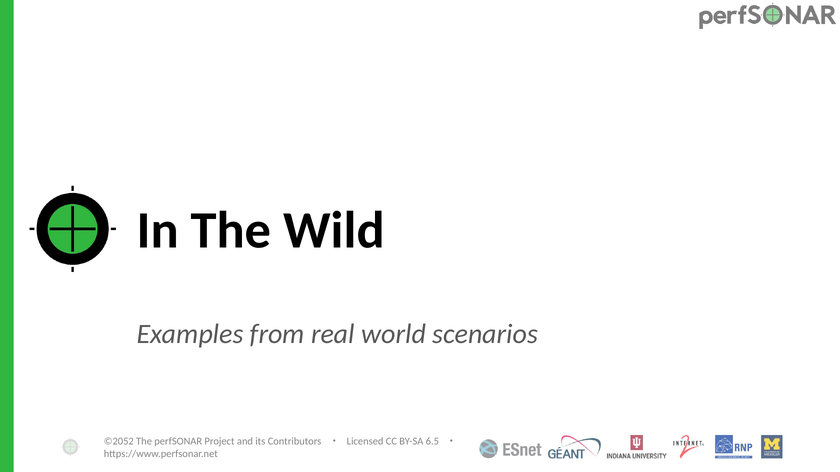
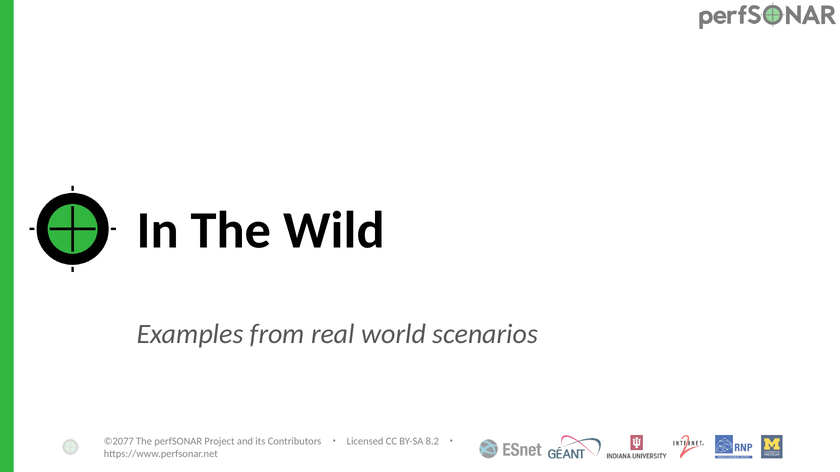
©2052: ©2052 -> ©2077
6.5: 6.5 -> 8.2
